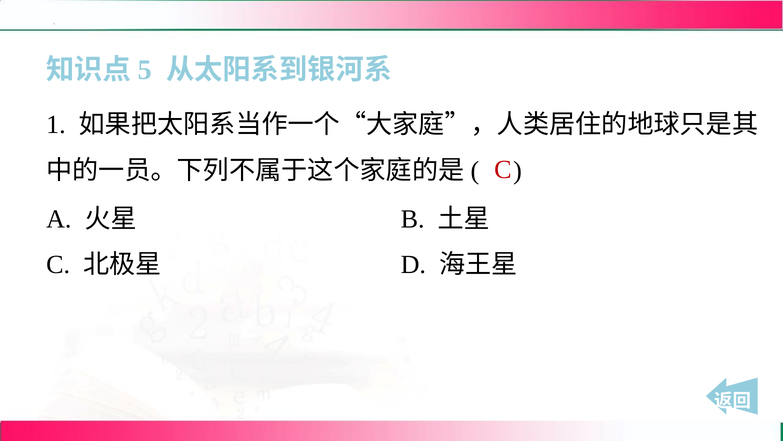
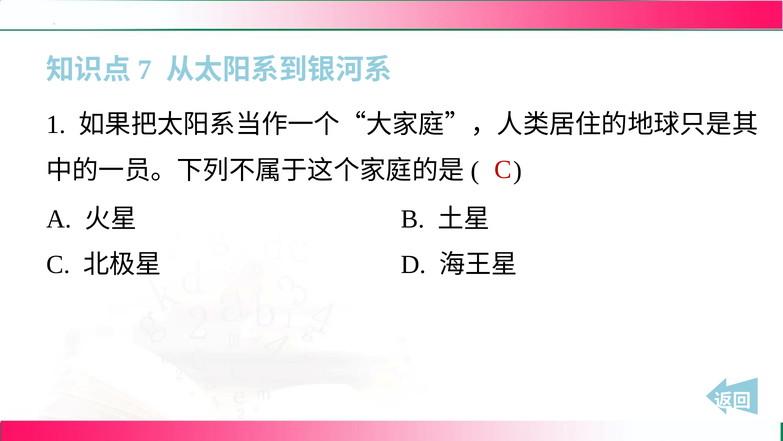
5: 5 -> 7
